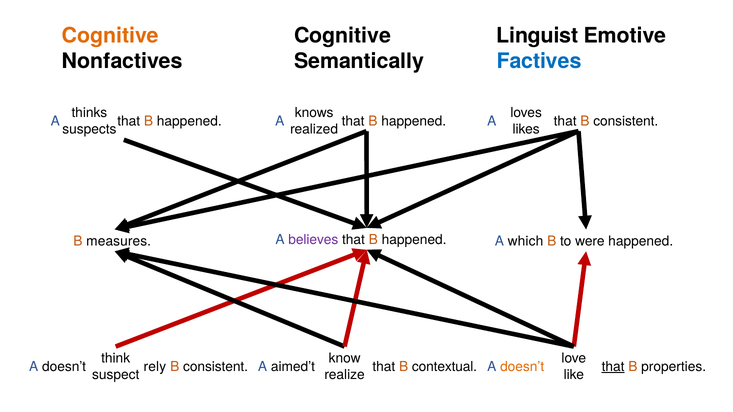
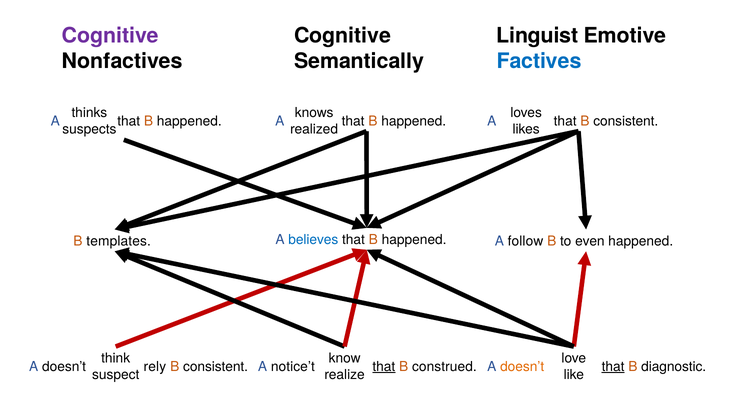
Cognitive at (110, 36) colour: orange -> purple
measures: measures -> templates
believes at (313, 240) colour: purple -> blue
which: which -> follow
were: were -> even
aimed’t: aimed’t -> notice’t
that at (384, 367) underline: none -> present
contextual: contextual -> construed
properties: properties -> diagnostic
